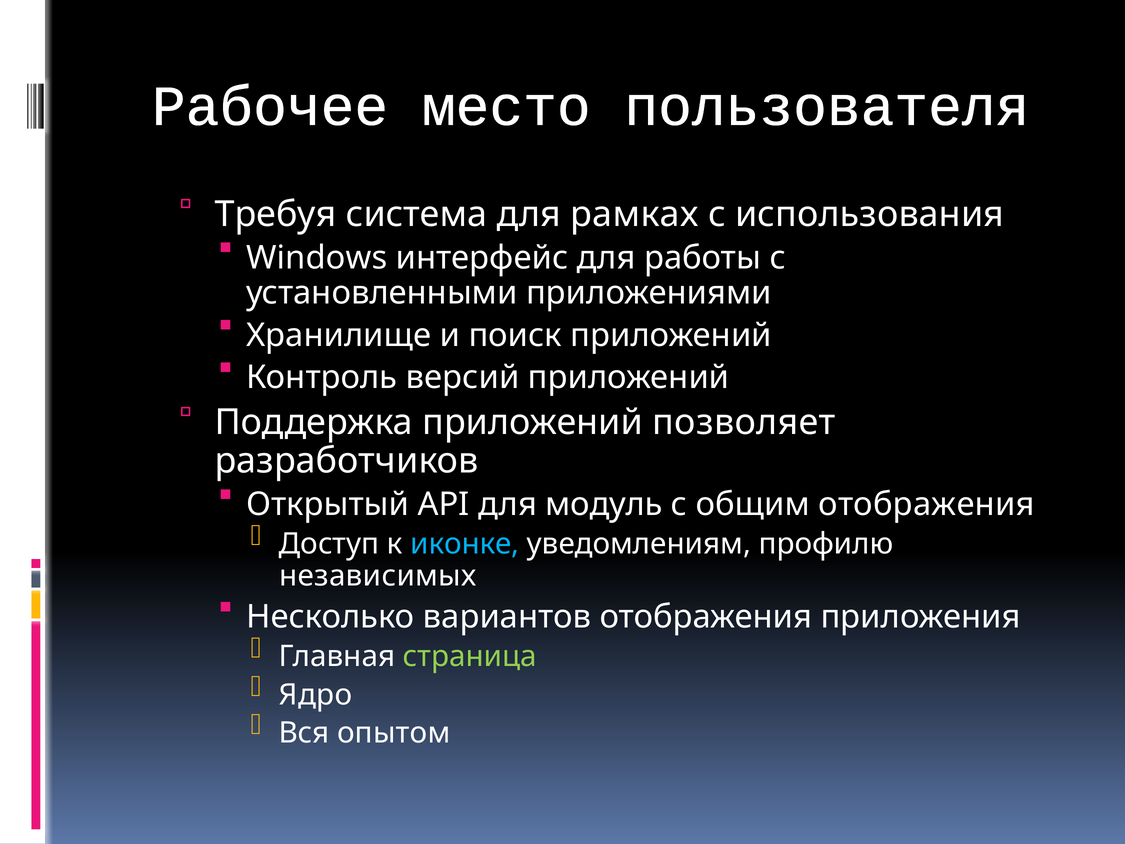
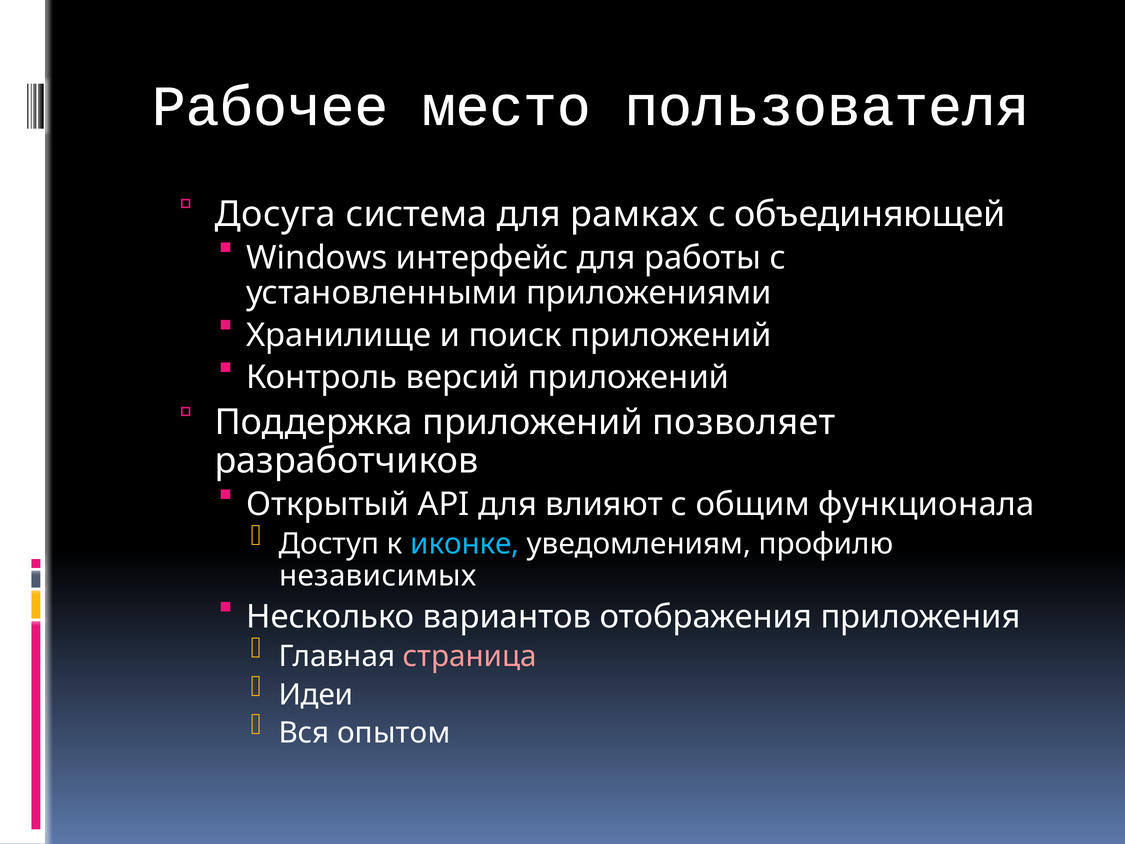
Требуя: Требуя -> Досуга
использования: использования -> объединяющей
модуль: модуль -> влияют
общим отображения: отображения -> функционала
страница colour: light green -> pink
Ядро: Ядро -> Идеи
